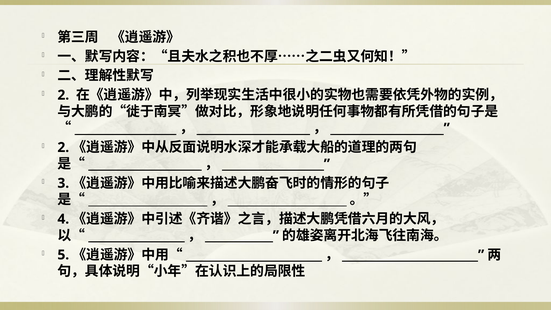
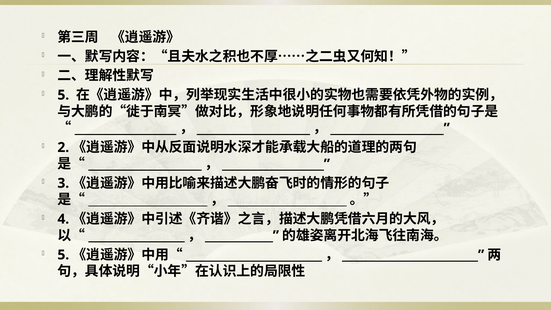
2 at (63, 95): 2 -> 5
